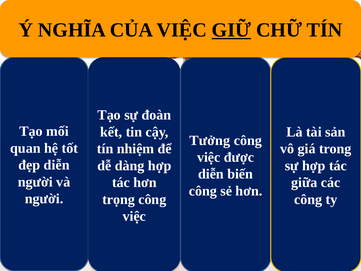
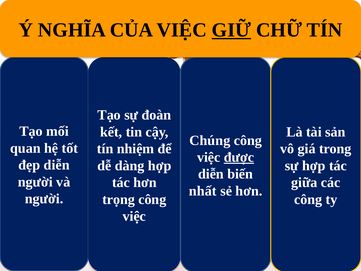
Tưởng: Tưởng -> Chúng
được underline: none -> present
công at (203, 191): công -> nhất
